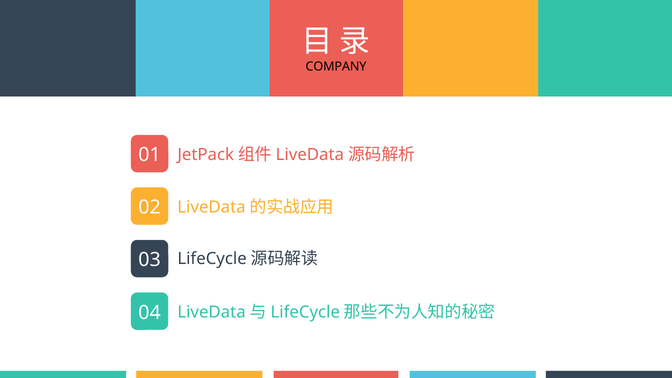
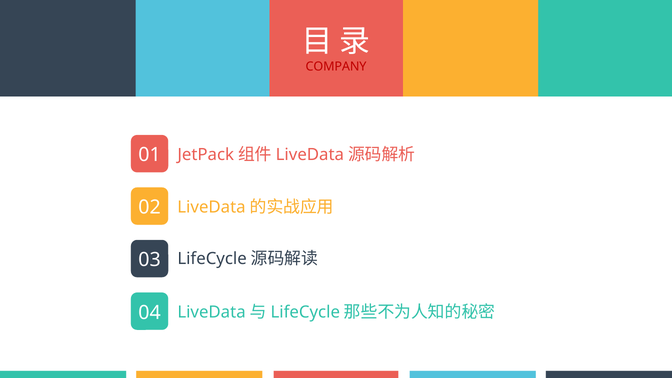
COMPANY colour: black -> red
